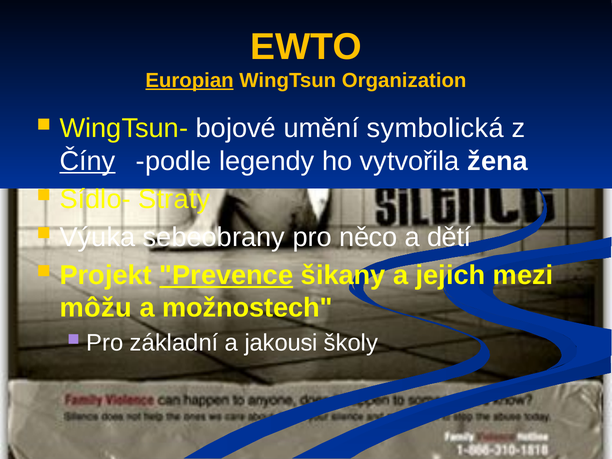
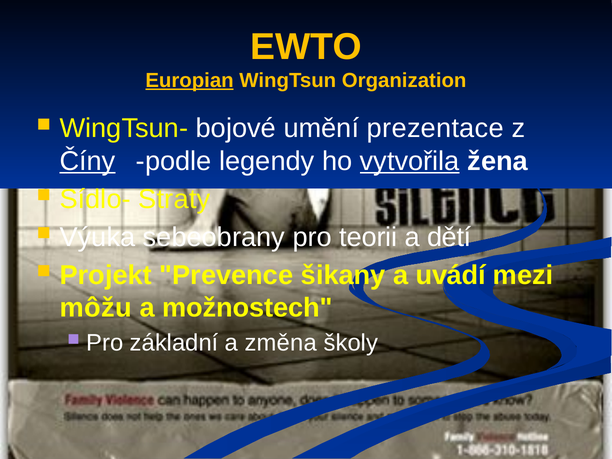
symbolická: symbolická -> prezentace
vytvořila underline: none -> present
něco: něco -> teorii
Prevence underline: present -> none
jejich: jejich -> uvádí
jakousi: jakousi -> změna
